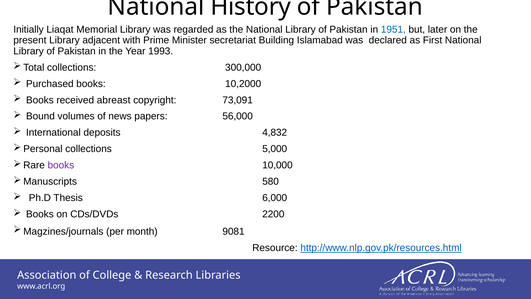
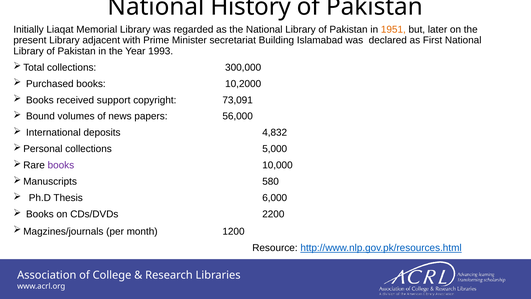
1951 colour: blue -> orange
abreast: abreast -> support
9081: 9081 -> 1200
